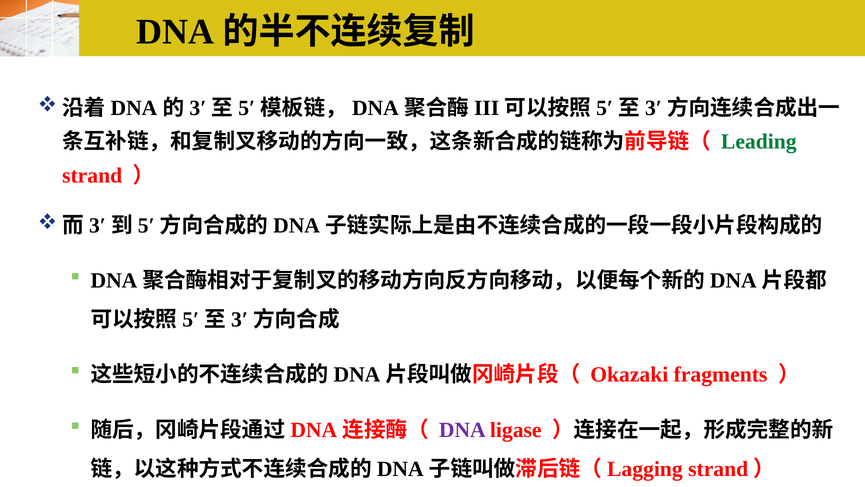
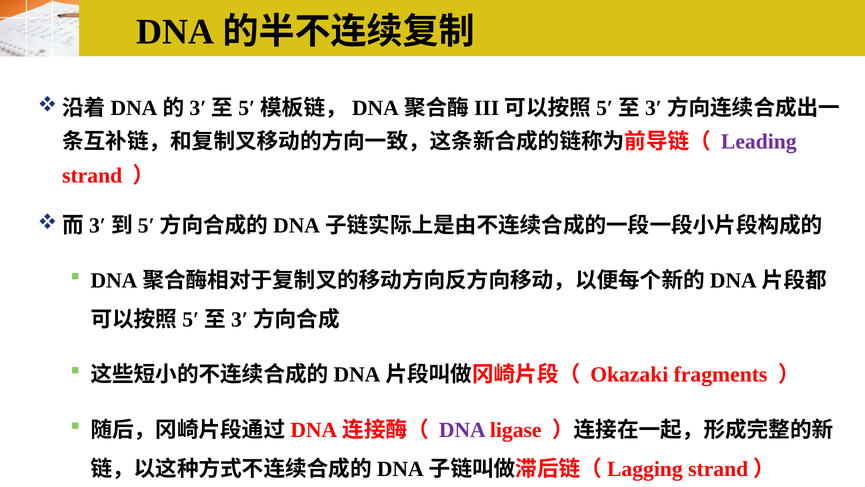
Leading colour: green -> purple
